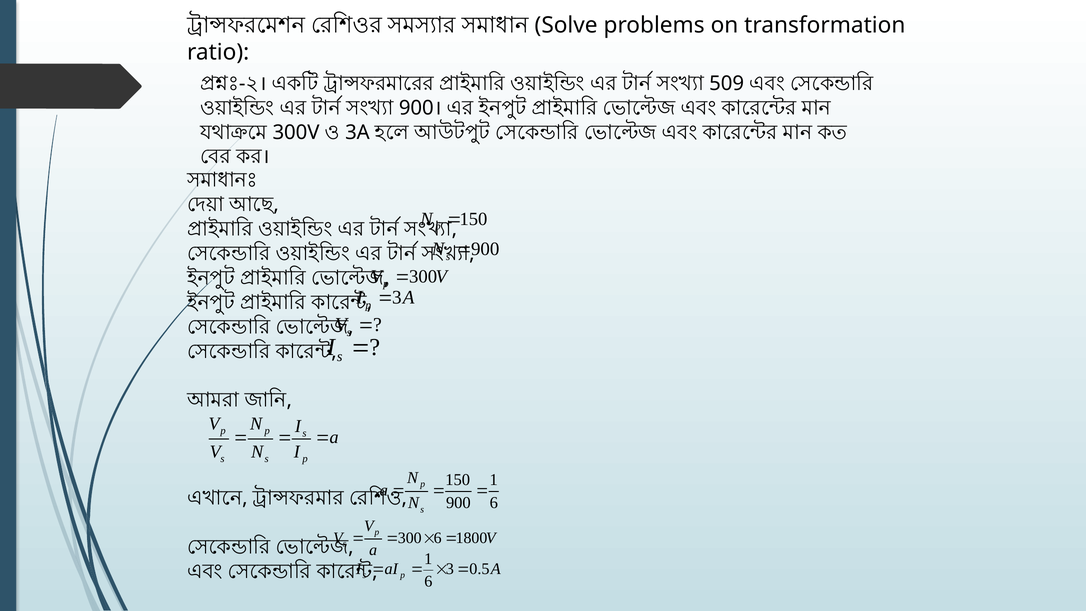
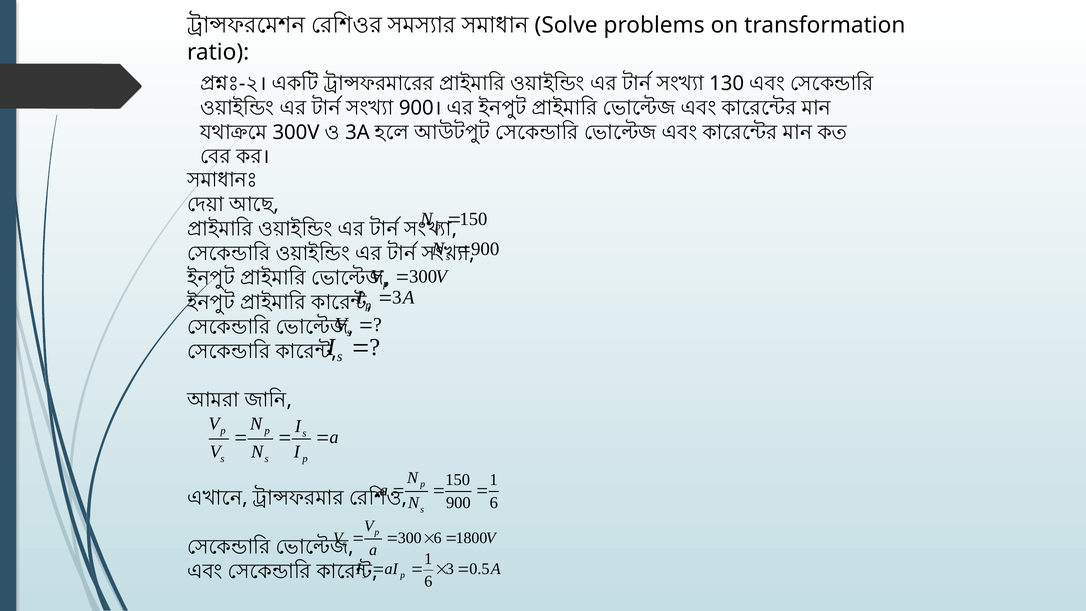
509: 509 -> 130
